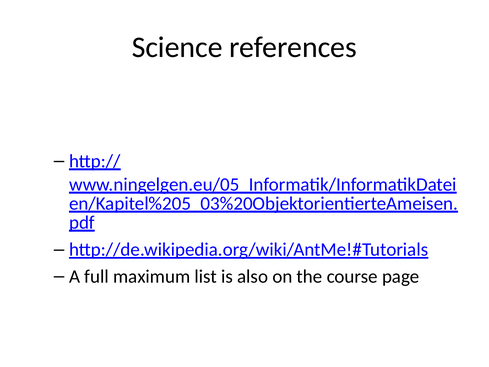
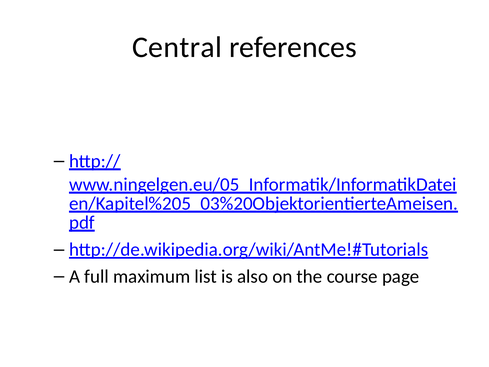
Science: Science -> Central
